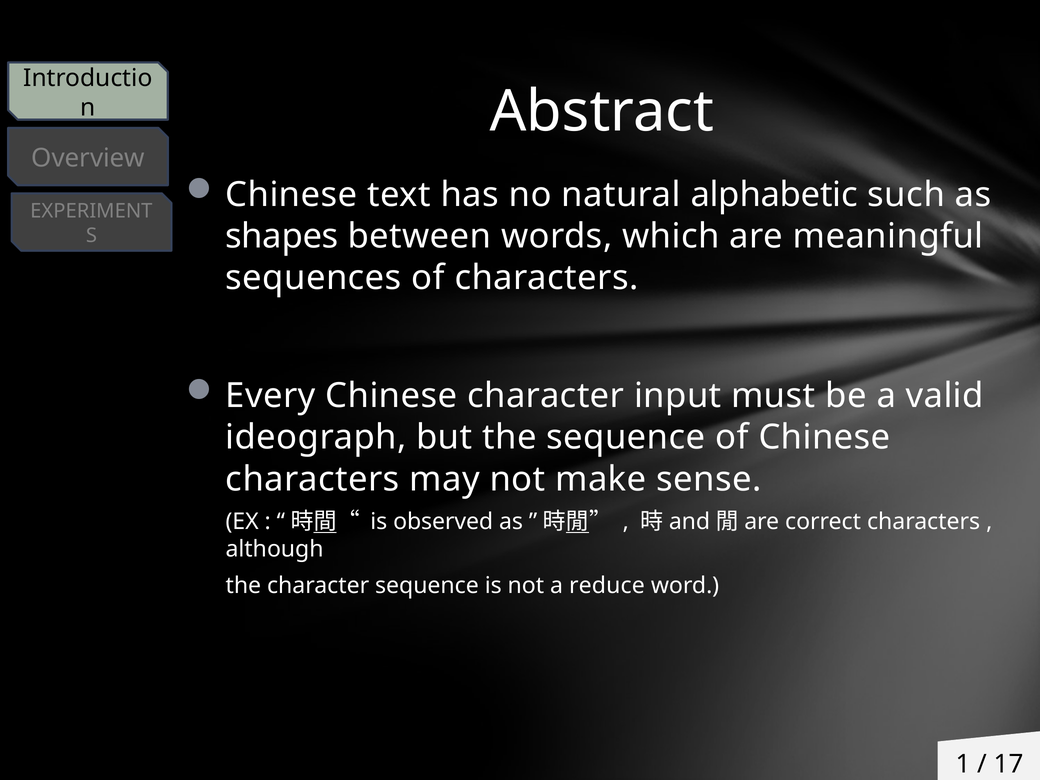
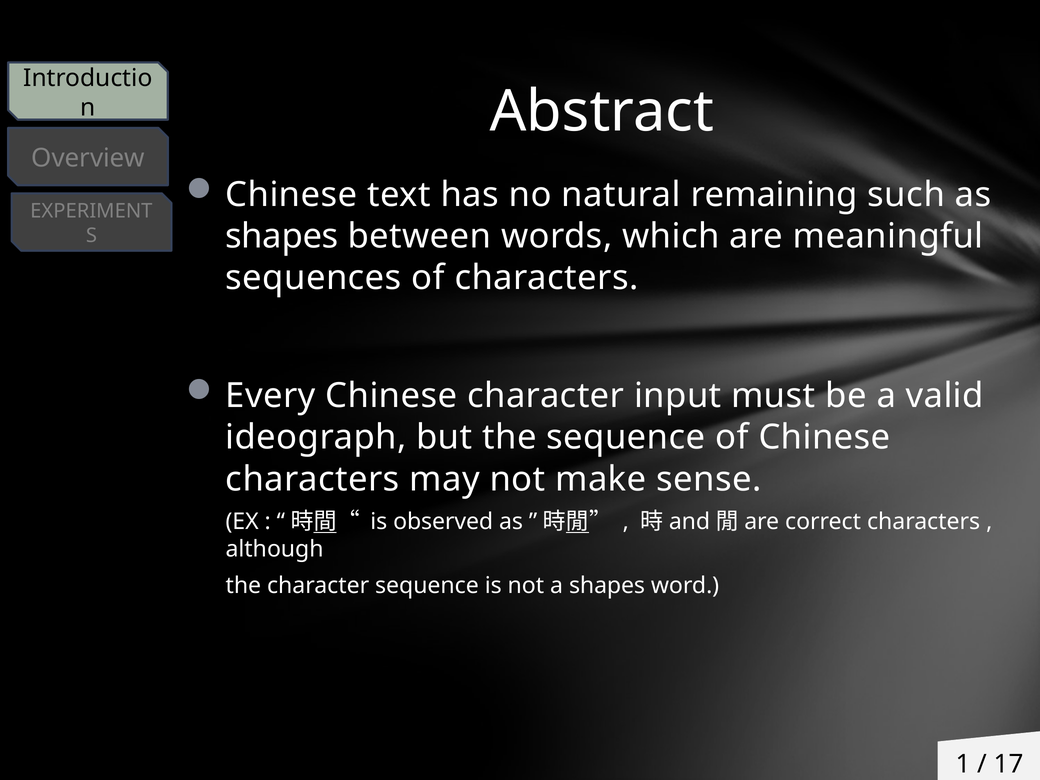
alphabetic: alphabetic -> remaining
a reduce: reduce -> shapes
